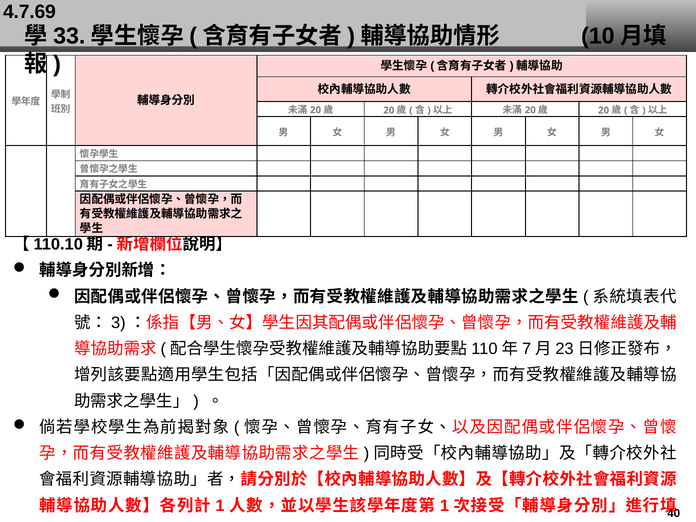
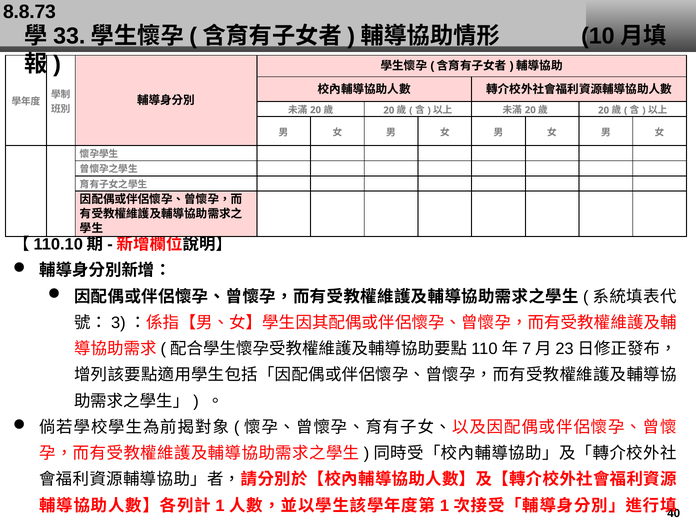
4.7.69: 4.7.69 -> 8.8.73
